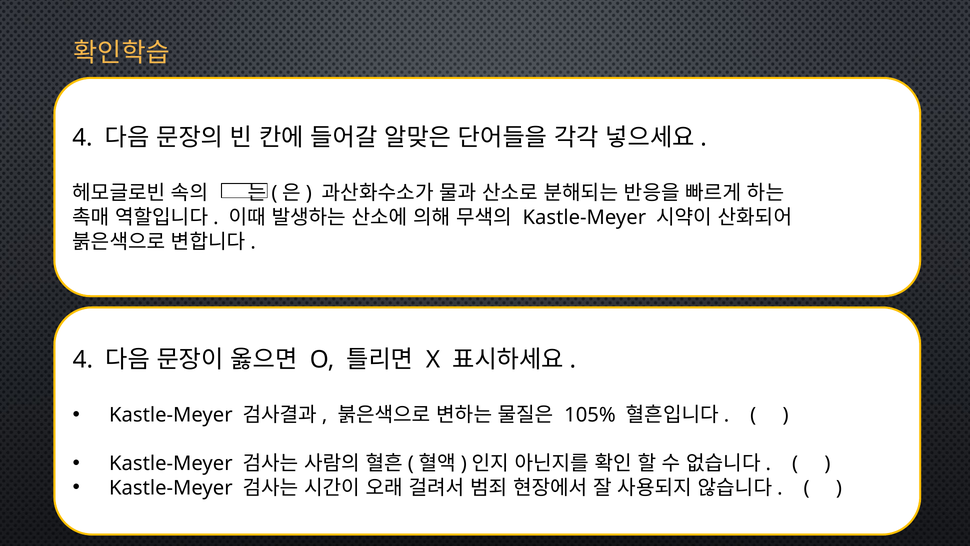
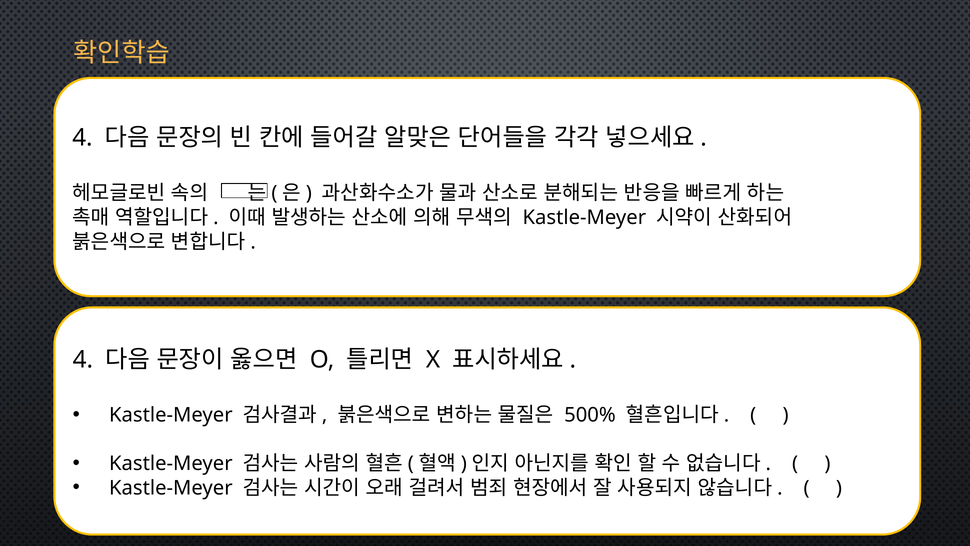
105%: 105% -> 500%
